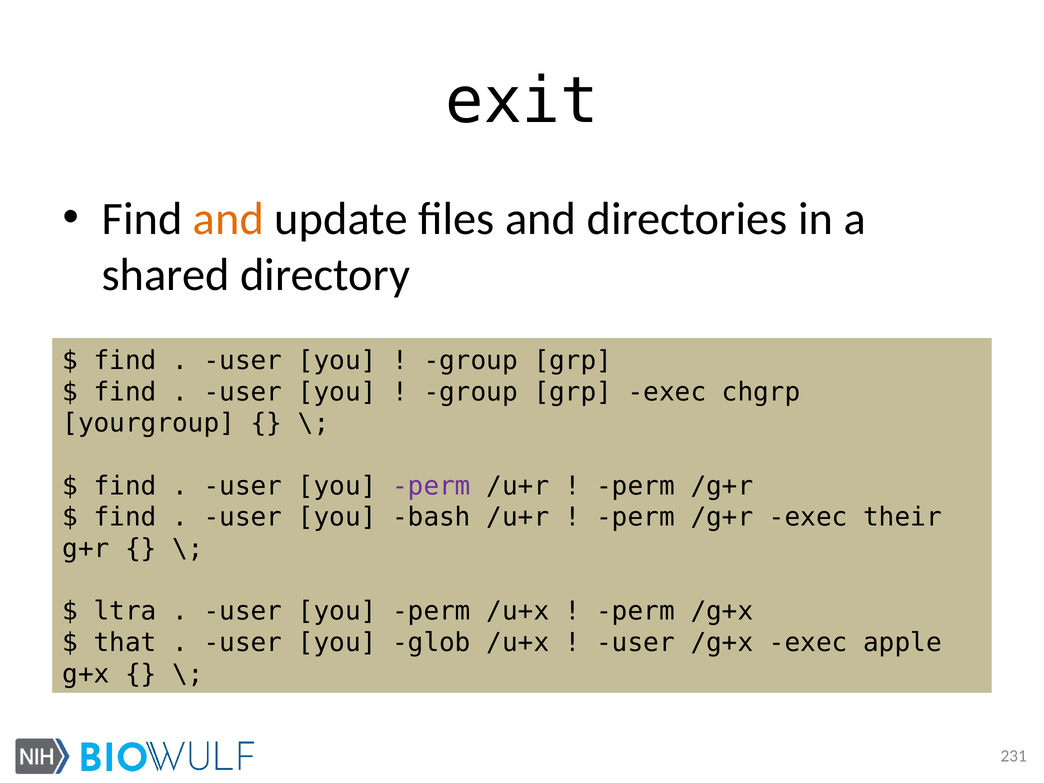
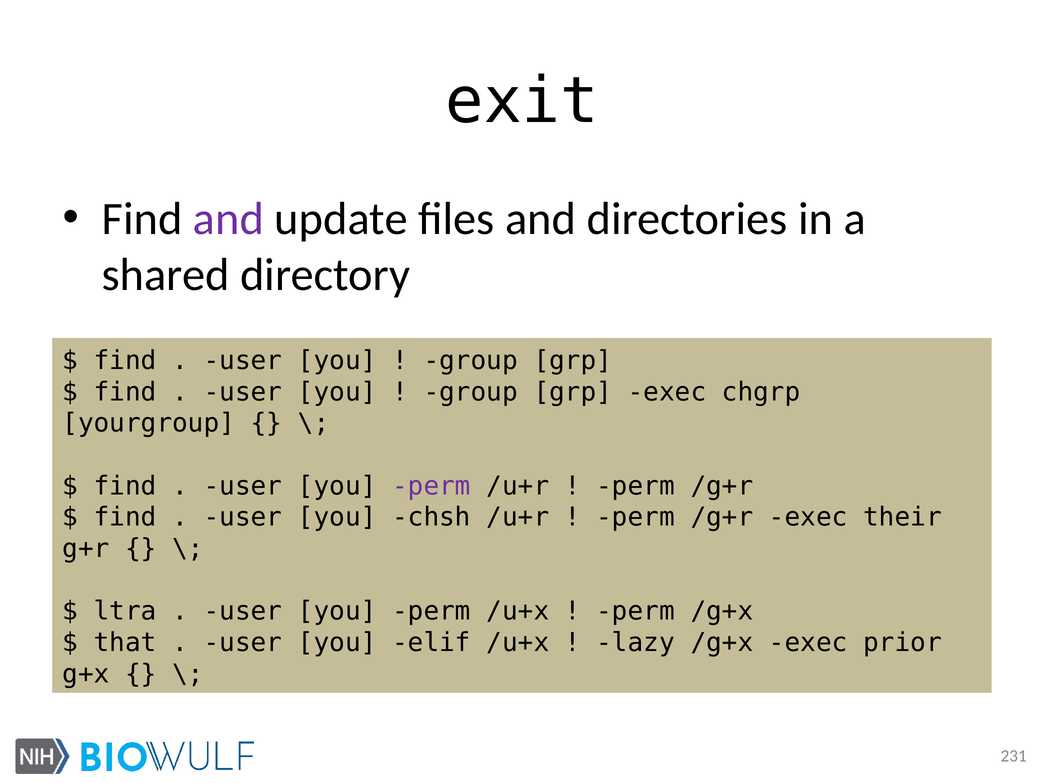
and at (228, 219) colour: orange -> purple
bash: bash -> chsh
glob: glob -> elif
user at (636, 643): user -> lazy
apple: apple -> prior
